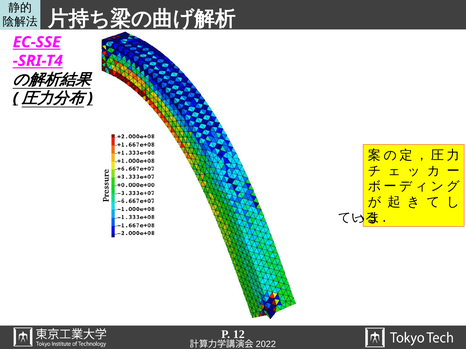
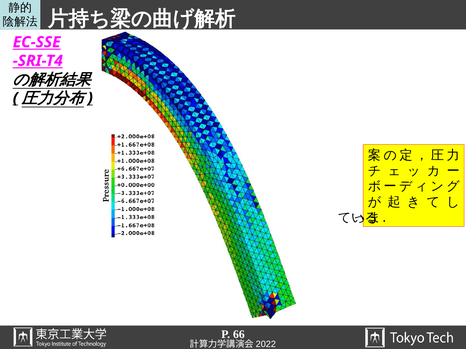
12: 12 -> 66
